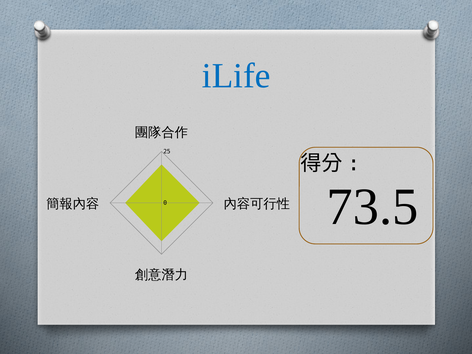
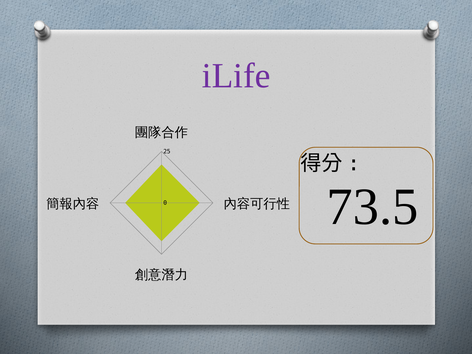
iLife colour: blue -> purple
